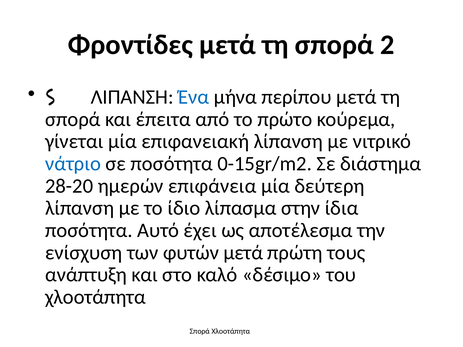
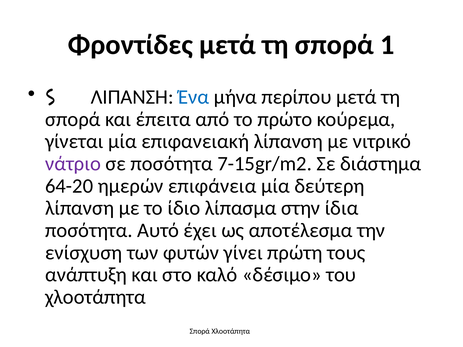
2: 2 -> 1
νάτριο colour: blue -> purple
0-15gr/m2: 0-15gr/m2 -> 7-15gr/m2
28-20: 28-20 -> 64-20
φυτών μετά: μετά -> γίνει
